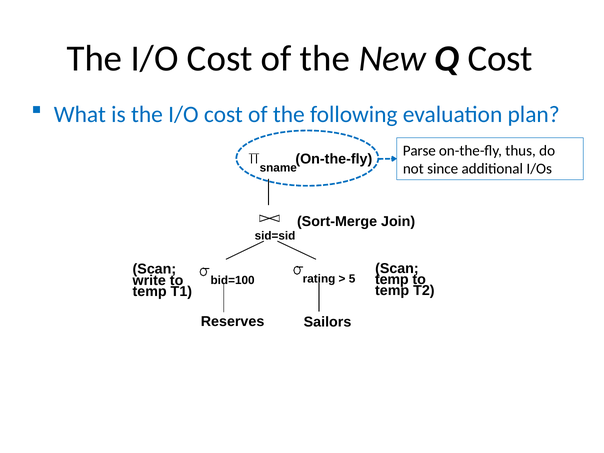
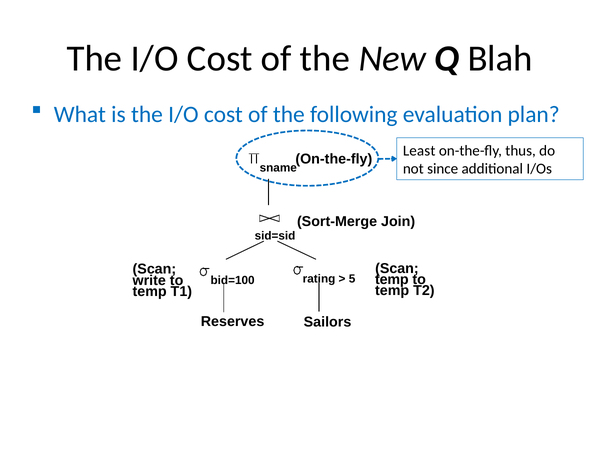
Q Cost: Cost -> Blah
Parse: Parse -> Least
